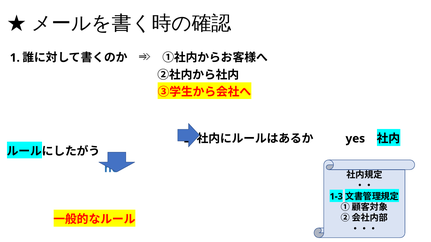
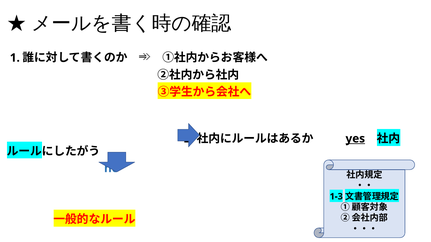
yes underline: none -> present
